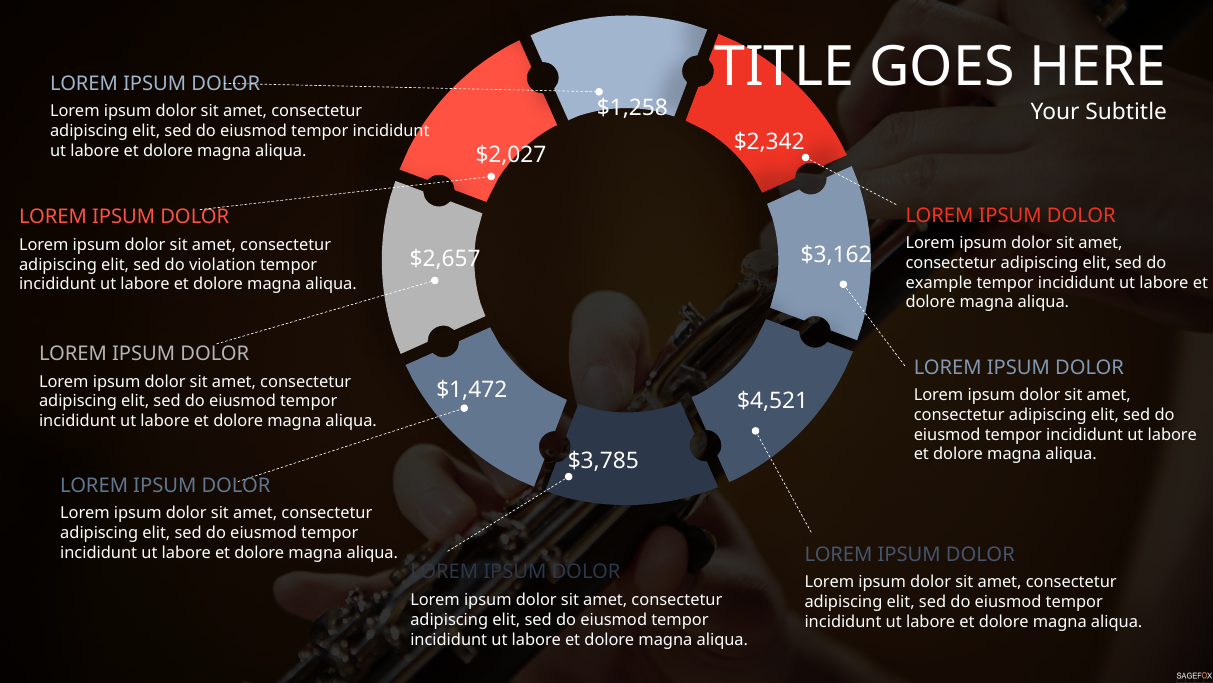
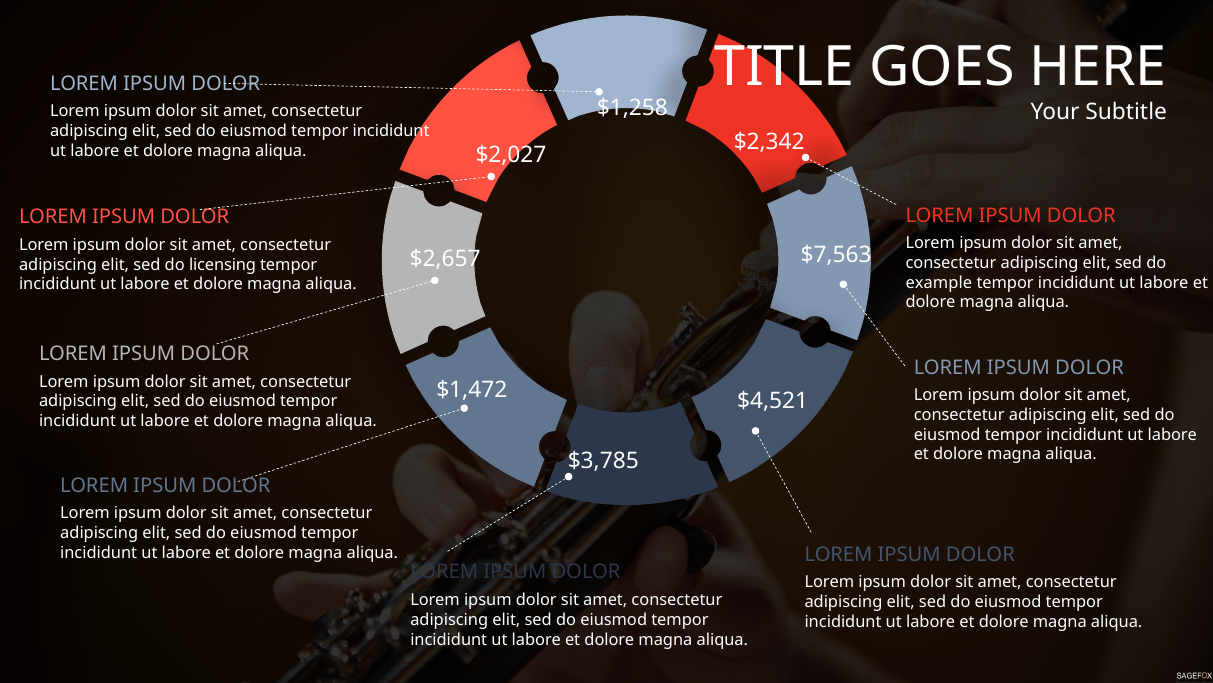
$3,162: $3,162 -> $7,563
violation: violation -> licensing
